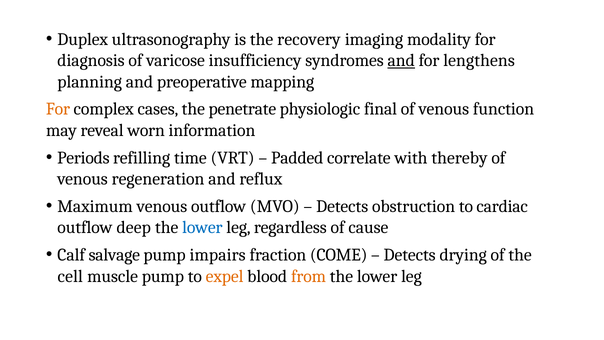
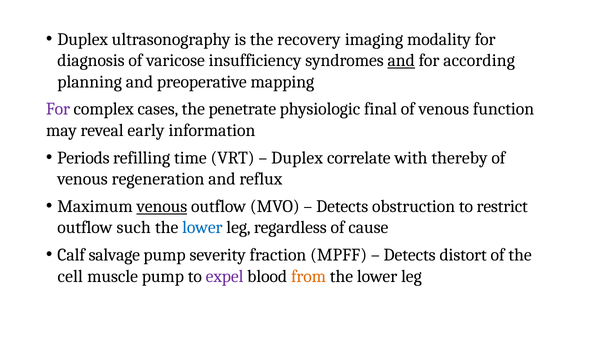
lengthens: lengthens -> according
For at (58, 109) colour: orange -> purple
worn: worn -> early
Padded at (297, 158): Padded -> Duplex
venous at (162, 206) underline: none -> present
cardiac: cardiac -> restrict
deep: deep -> such
impairs: impairs -> severity
COME: COME -> MPFF
drying: drying -> distort
expel colour: orange -> purple
